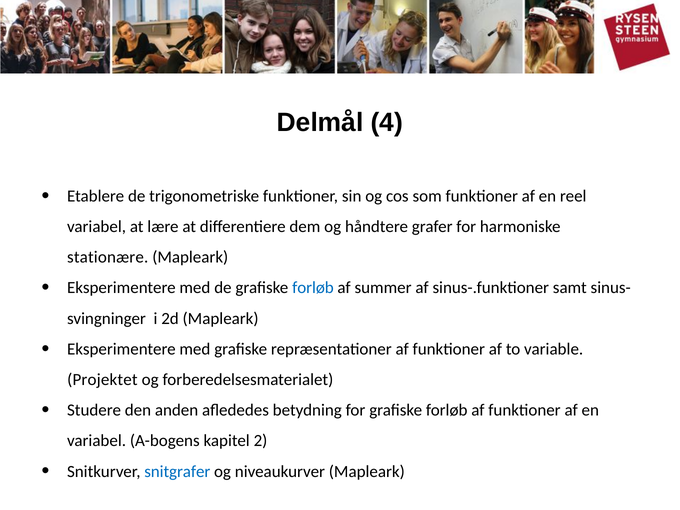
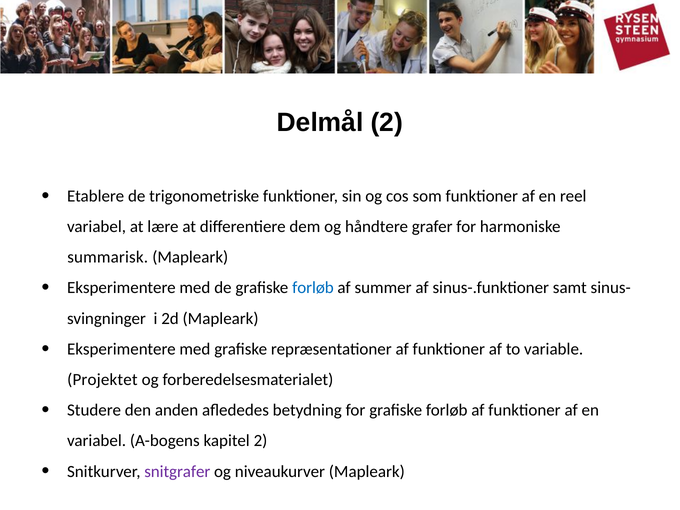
Delmål 4: 4 -> 2
stationære: stationære -> summarisk
snitgrafer colour: blue -> purple
